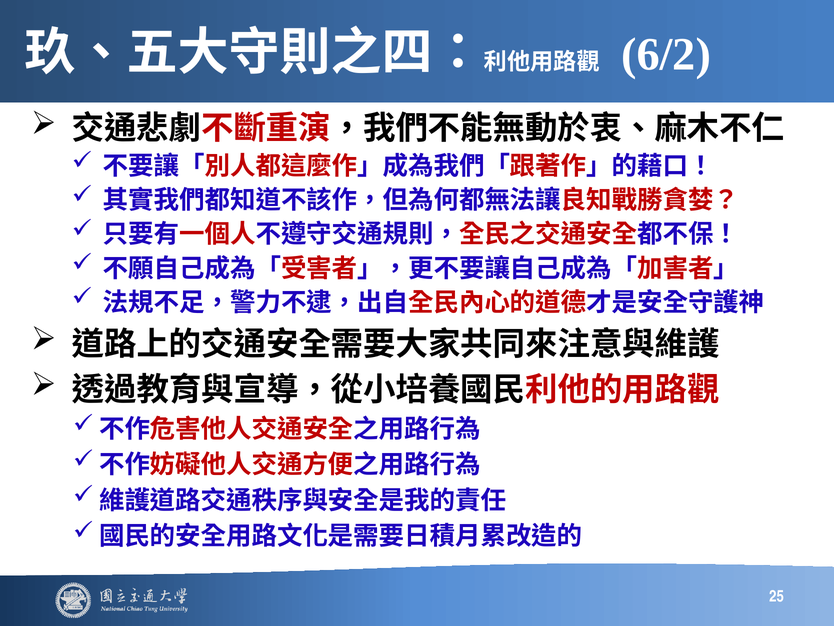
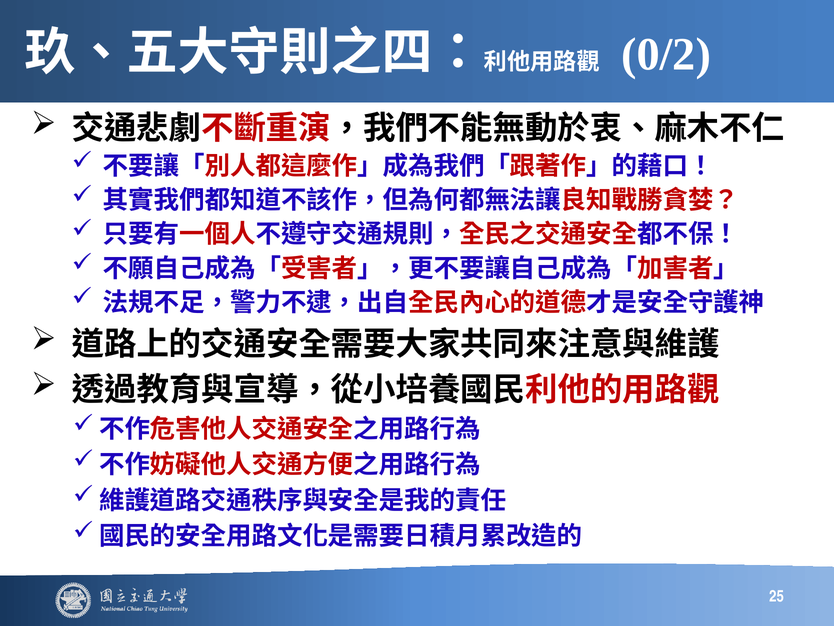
6/2: 6/2 -> 0/2
